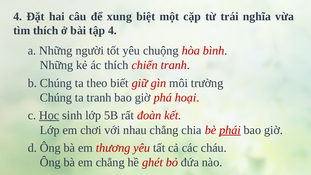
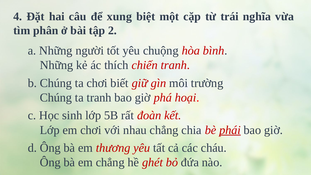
tìm thích: thích -> phân
tập 4: 4 -> 2
ta theo: theo -> chơi
Học underline: present -> none
